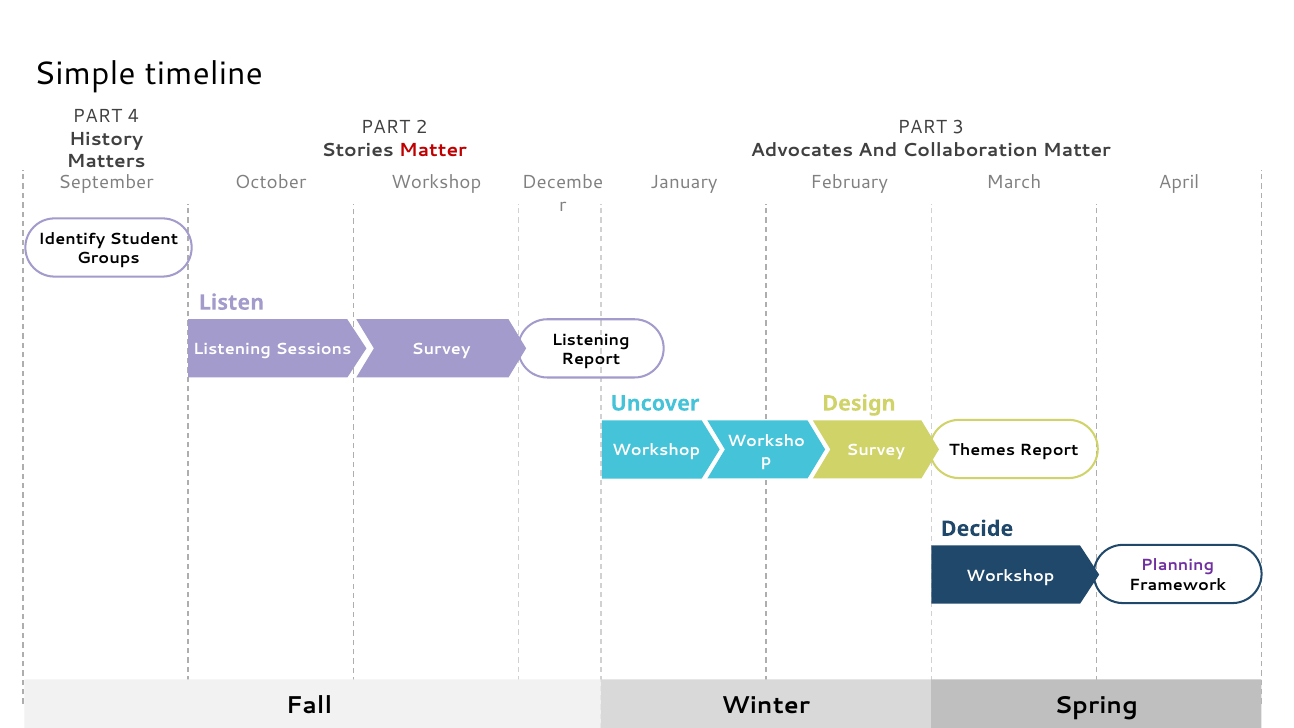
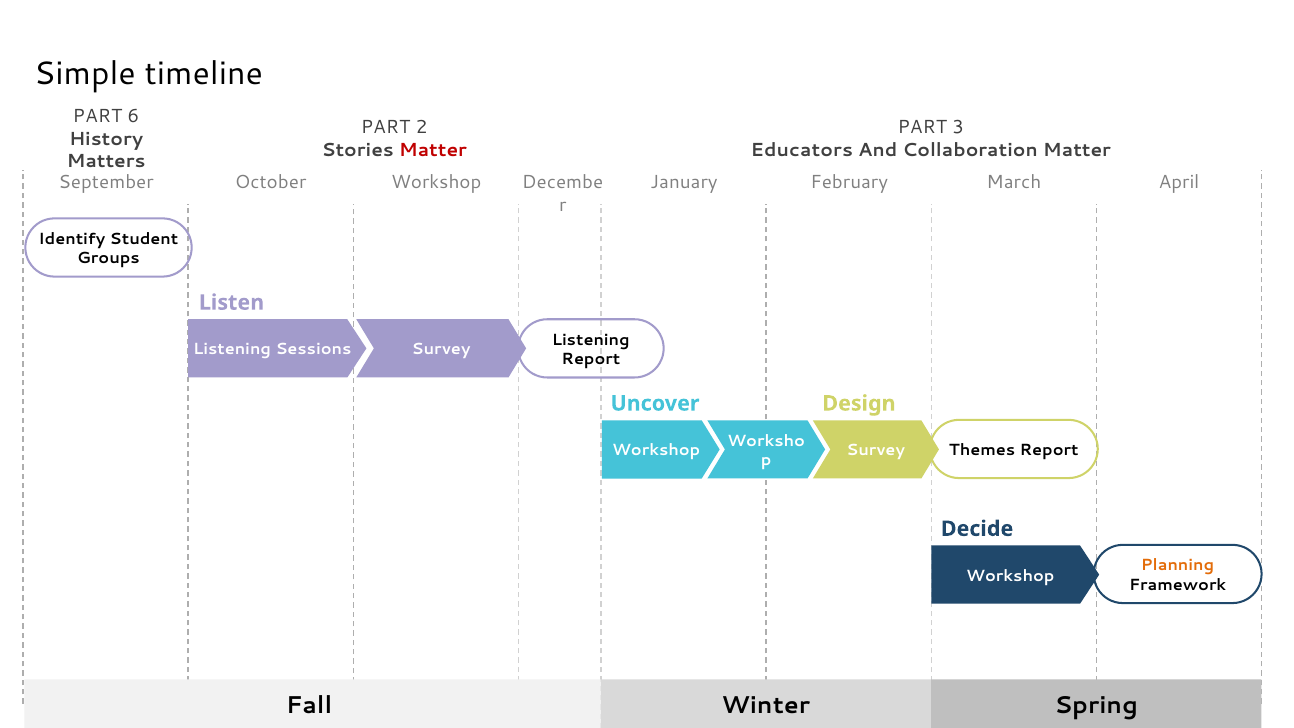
4: 4 -> 6
Advocates: Advocates -> Educators
Planning colour: purple -> orange
